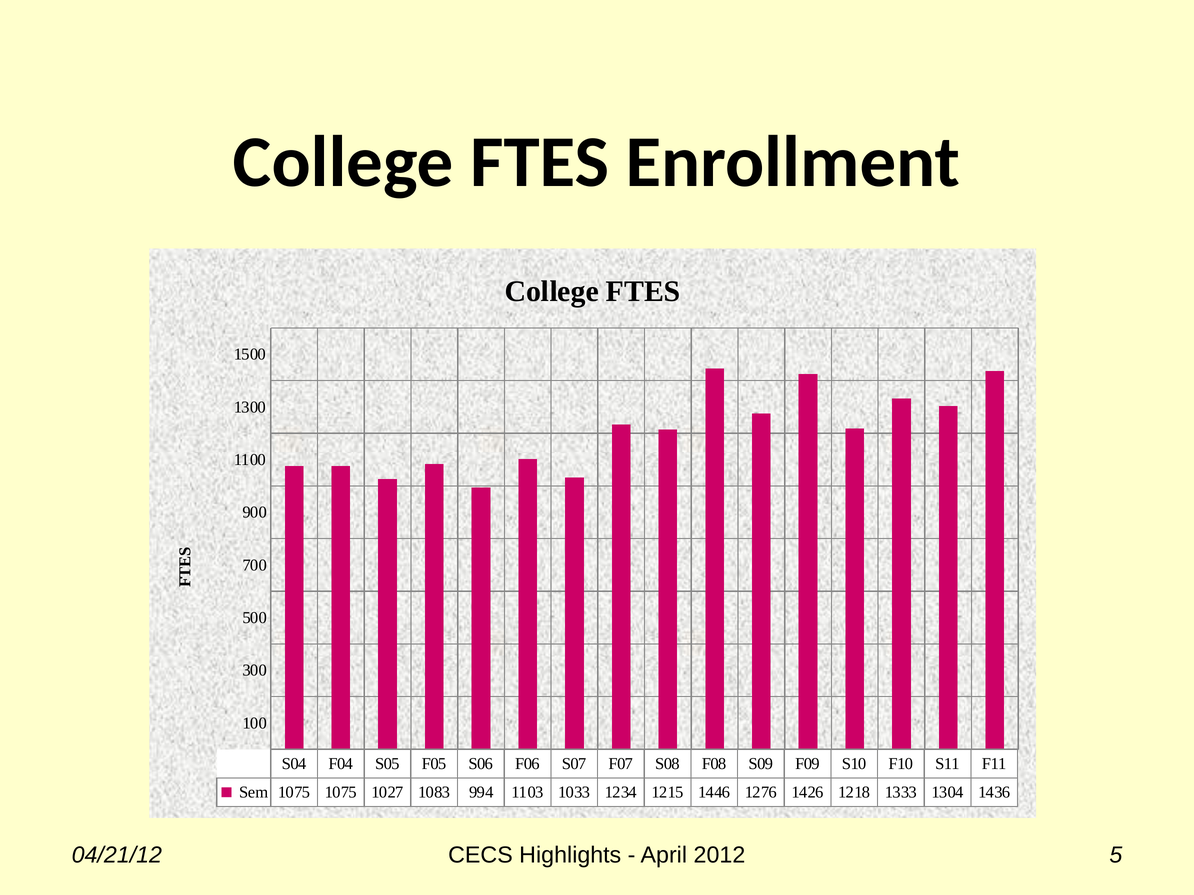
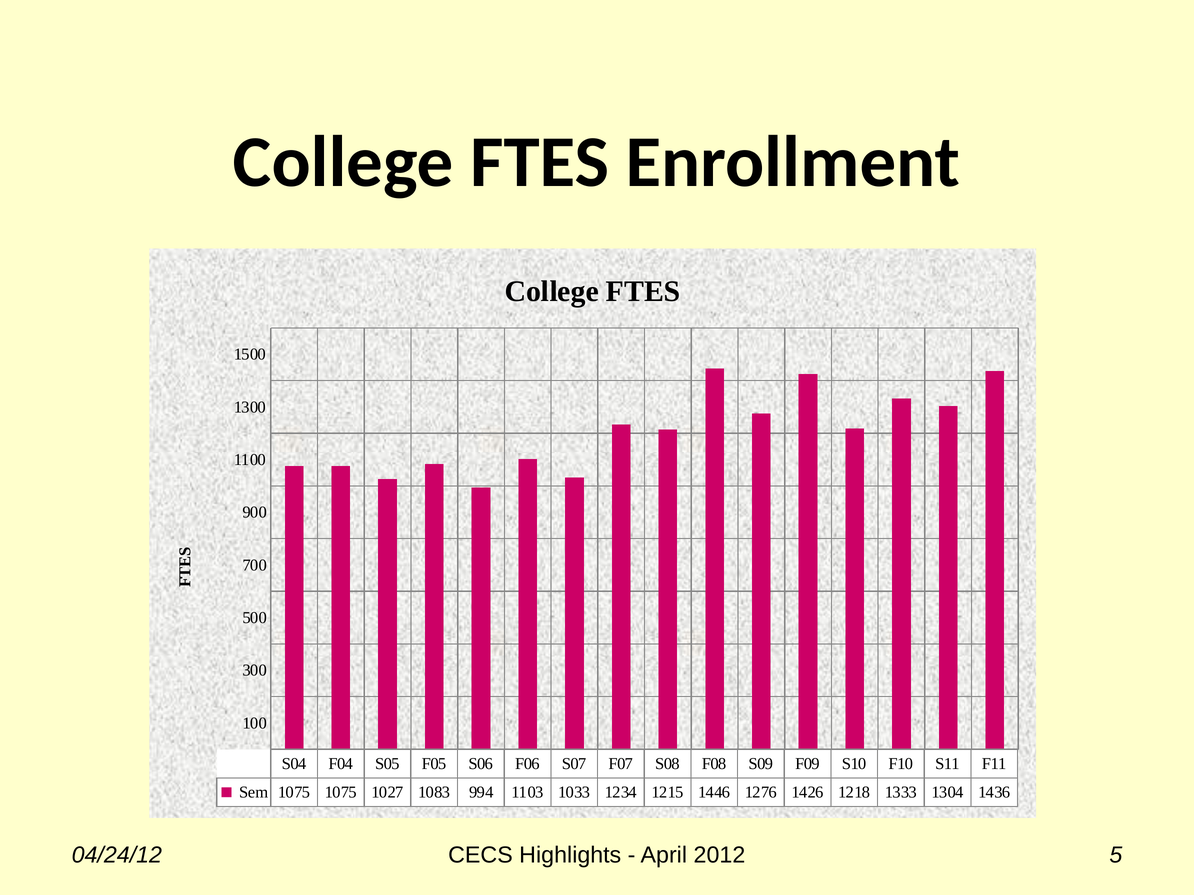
04/21/12: 04/21/12 -> 04/24/12
